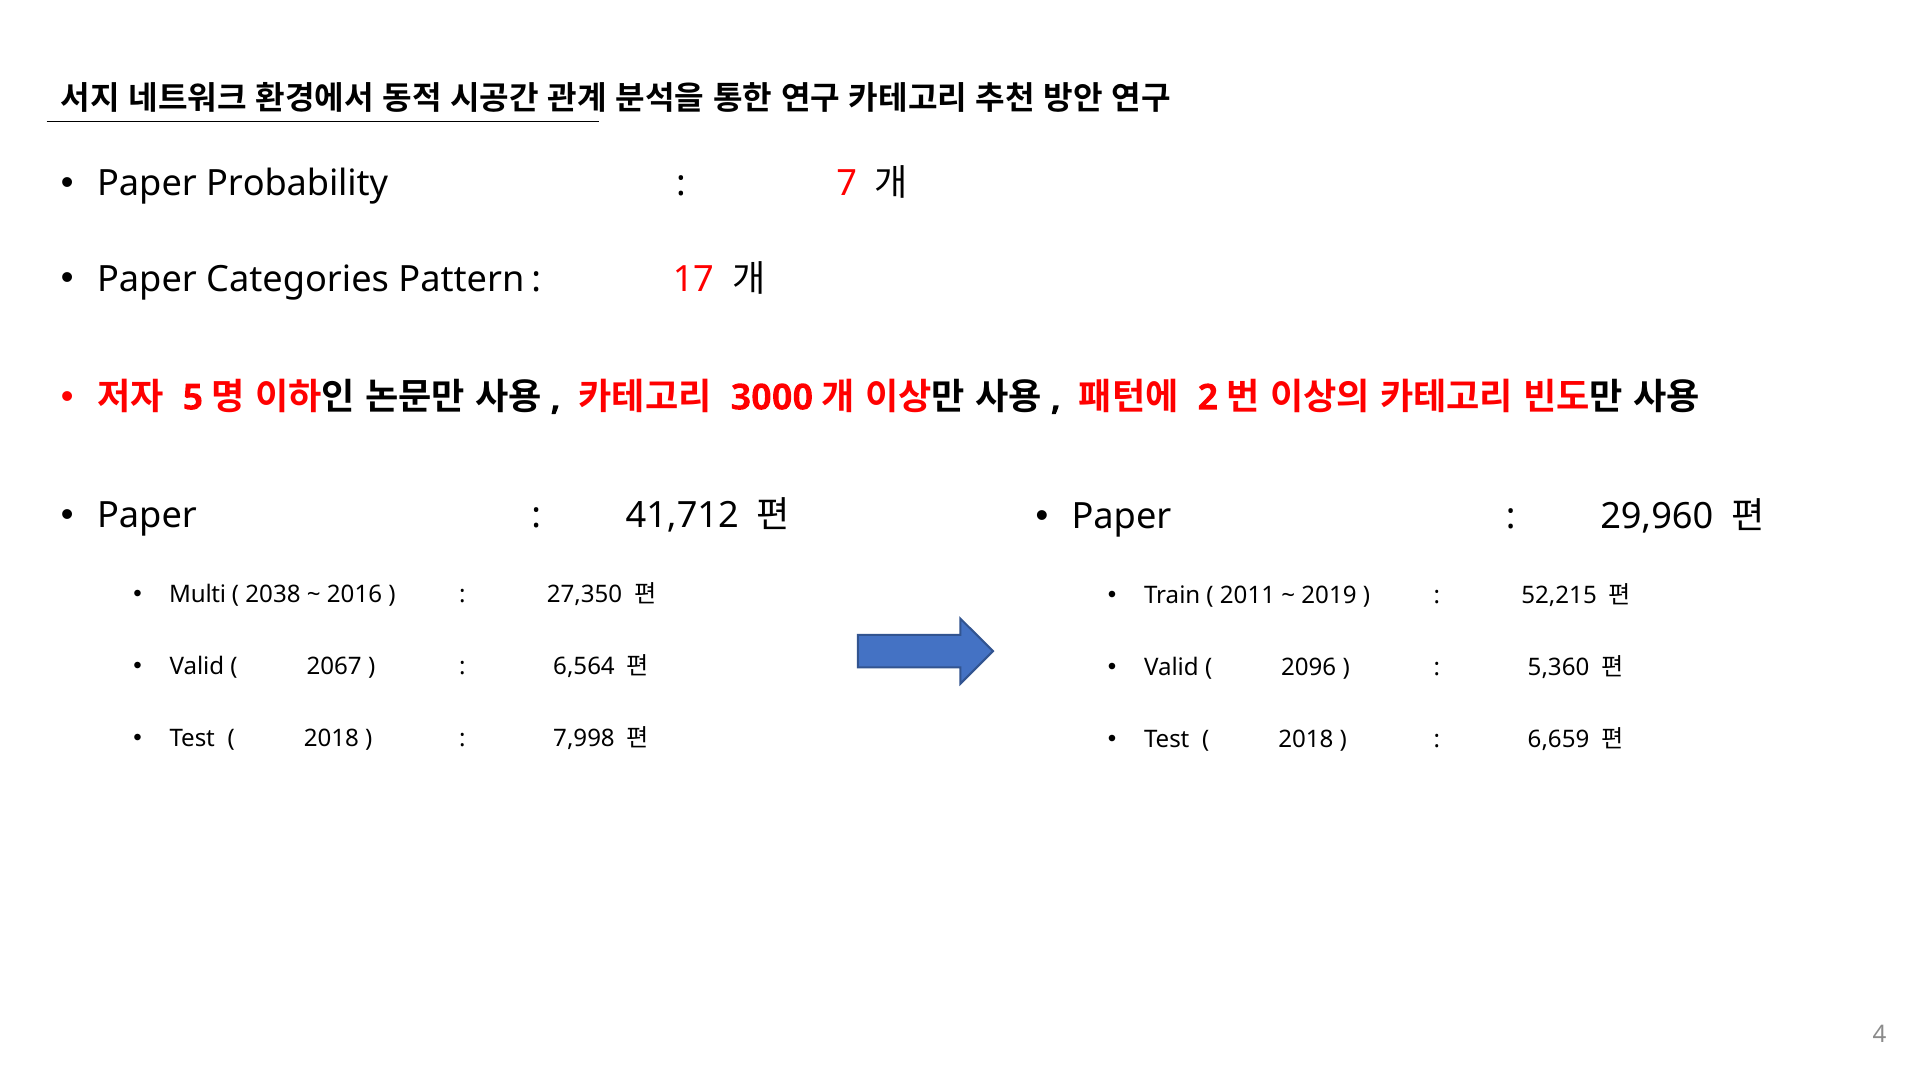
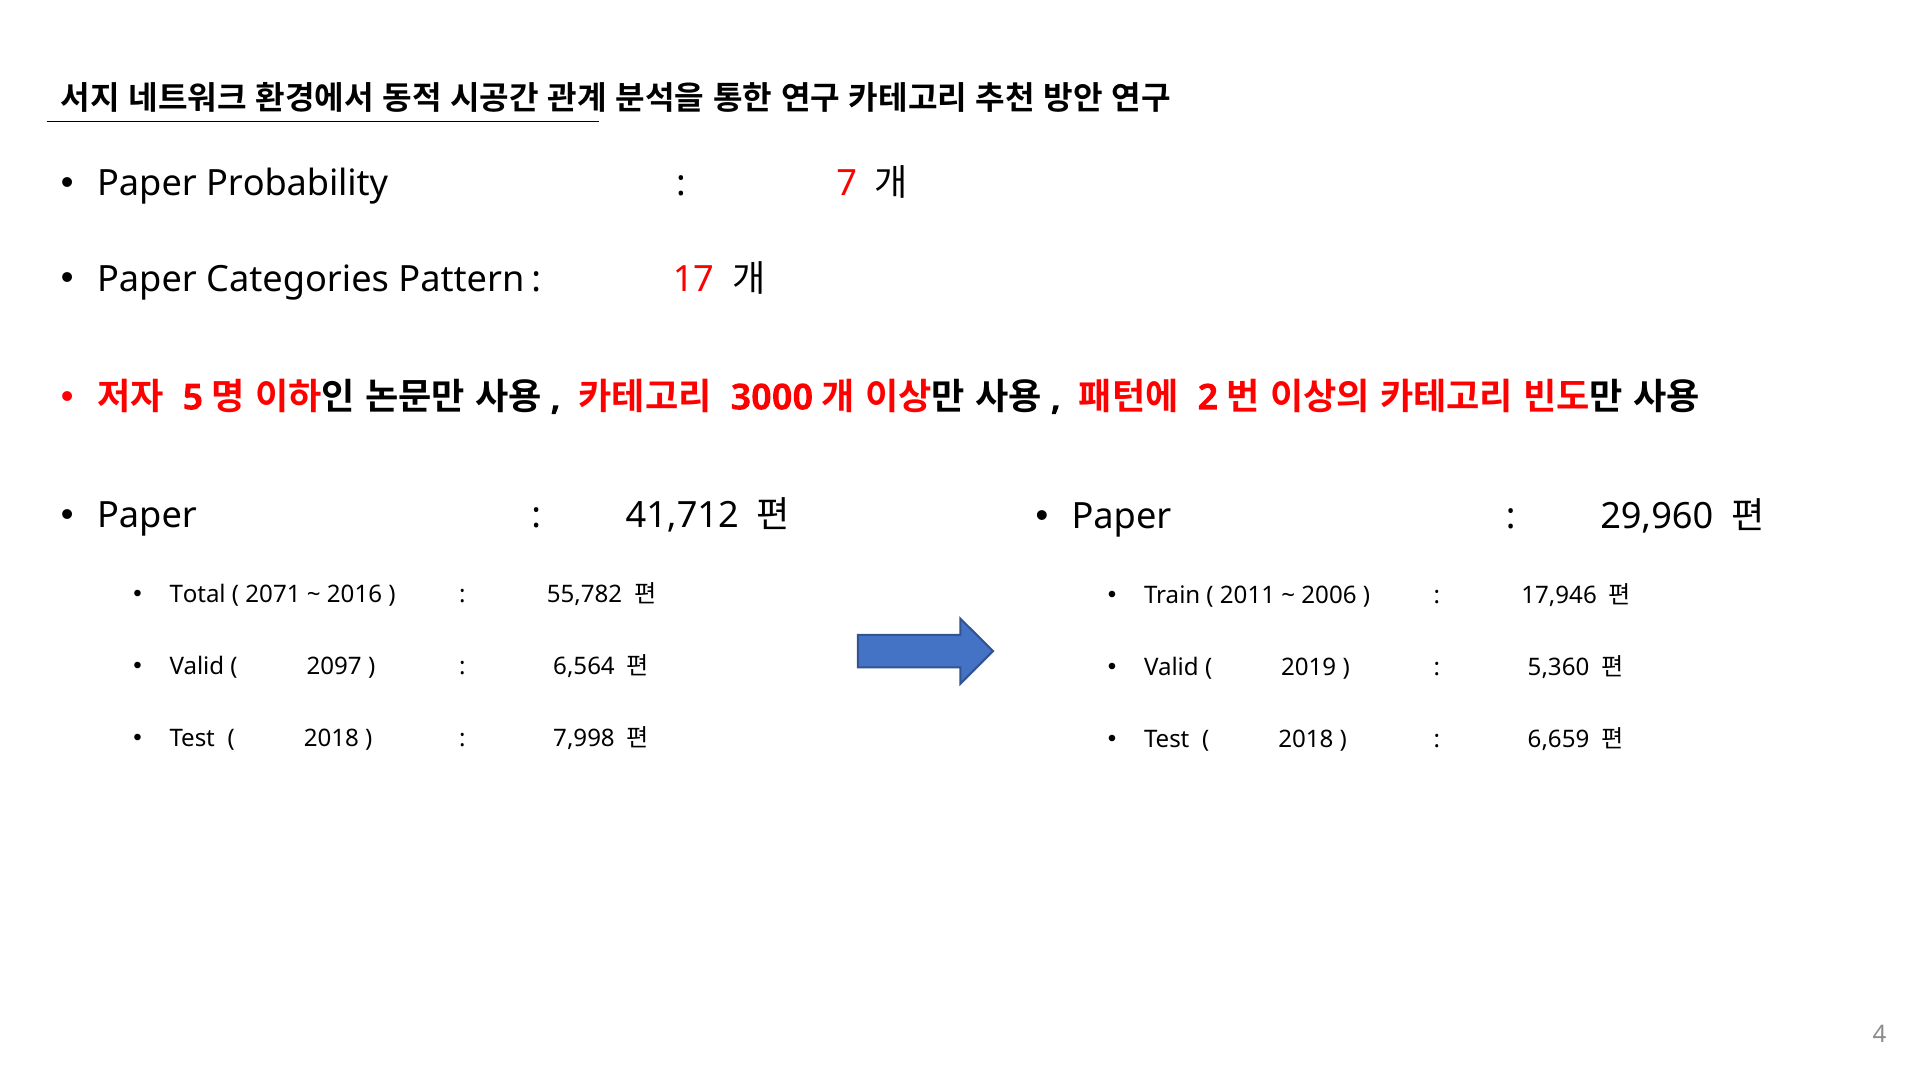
Multi: Multi -> Total
2038: 2038 -> 2071
27,350: 27,350 -> 55,782
2019: 2019 -> 2006
52,215: 52,215 -> 17,946
2067: 2067 -> 2097
2096: 2096 -> 2019
